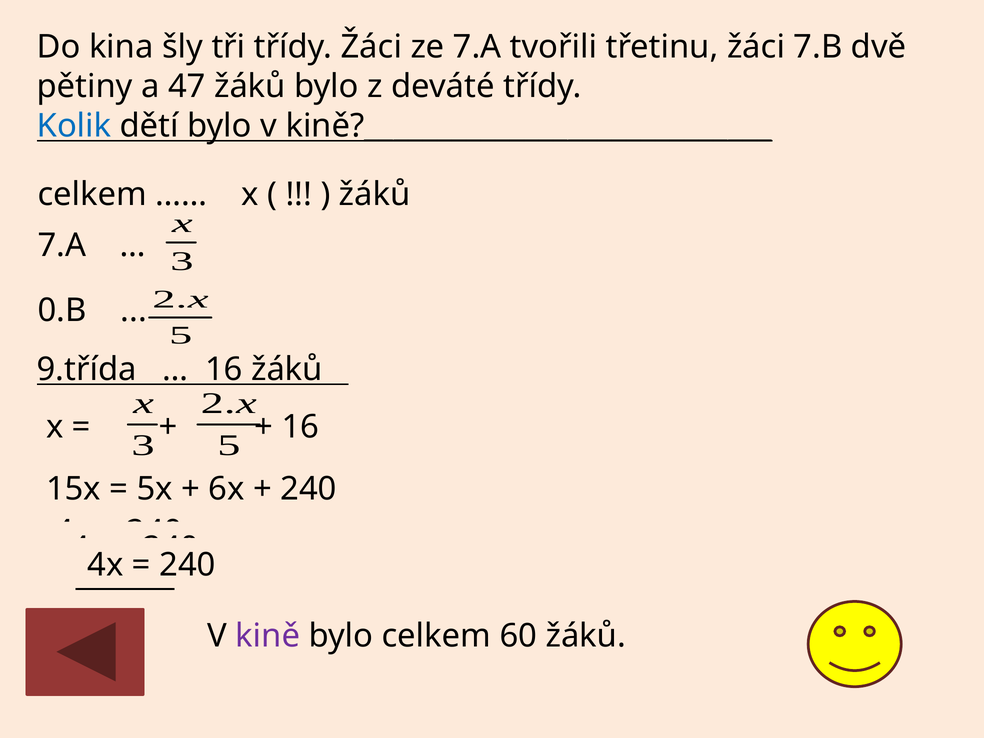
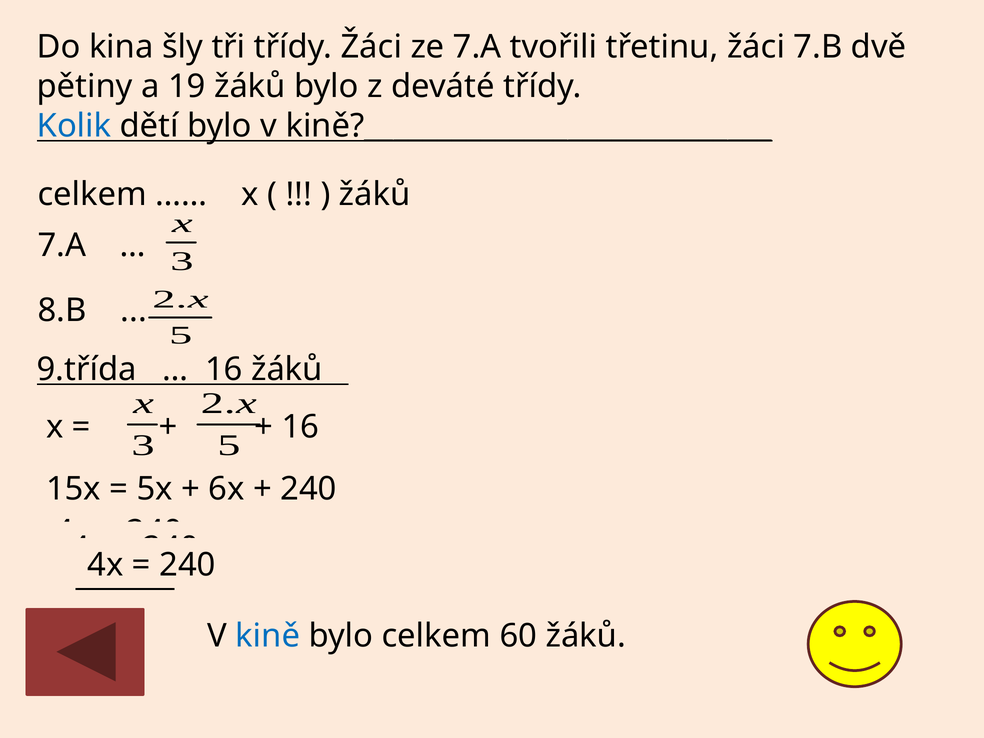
47: 47 -> 19
0.B: 0.B -> 8.B
kině colour: purple -> blue
